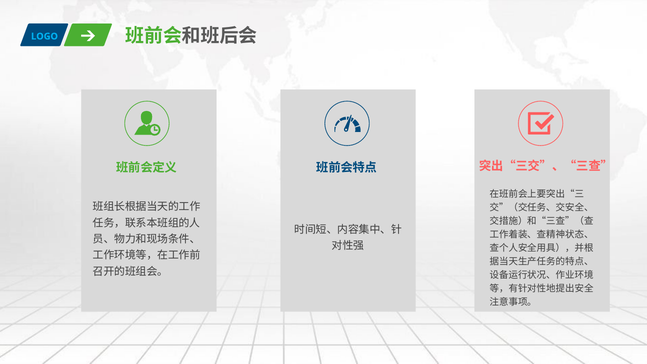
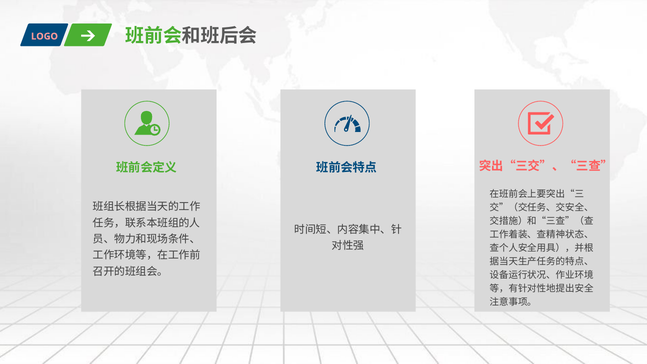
LOGO colour: light blue -> pink
